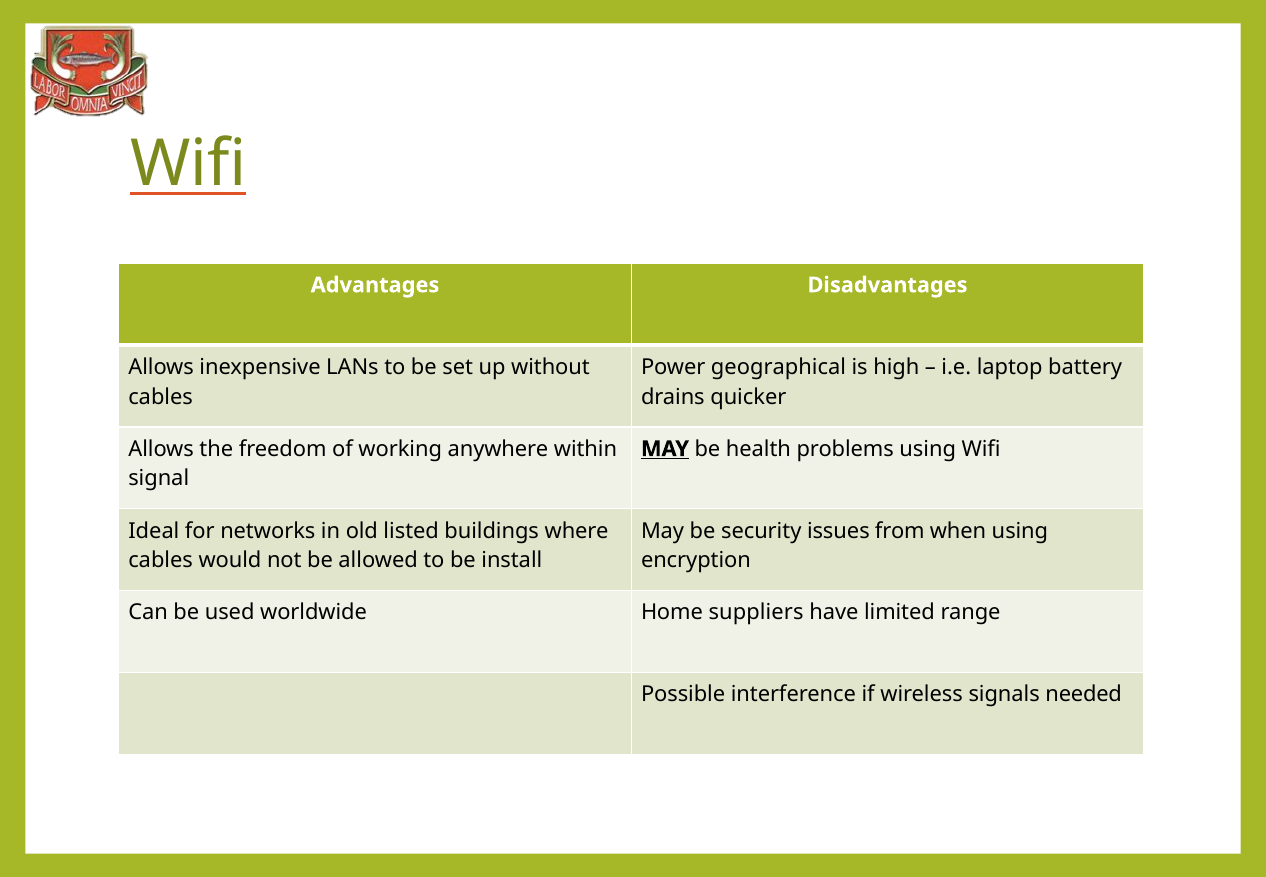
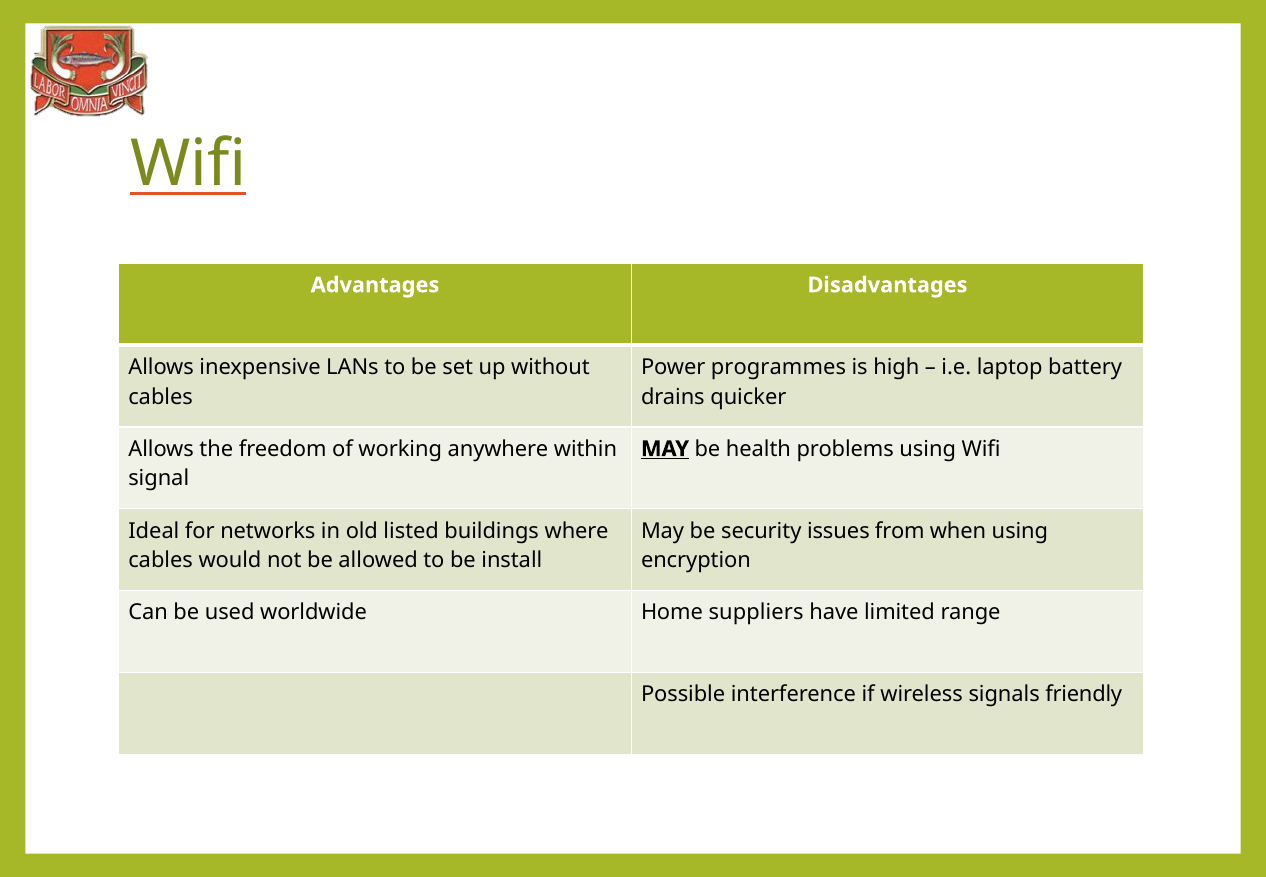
geographical: geographical -> programmes
needed: needed -> friendly
